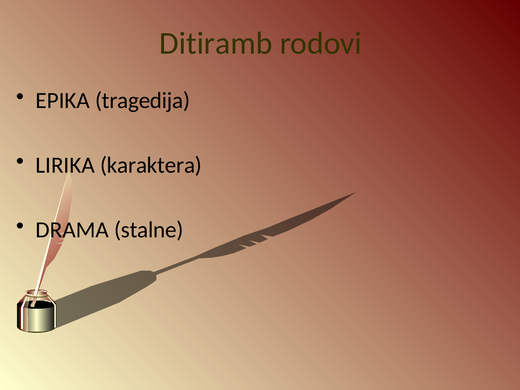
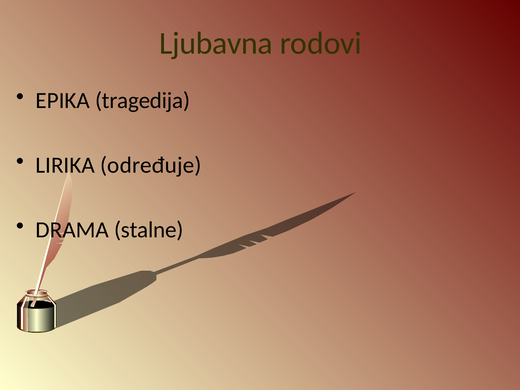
Ditiramb: Ditiramb -> Ljubavna
karaktera: karaktera -> određuje
